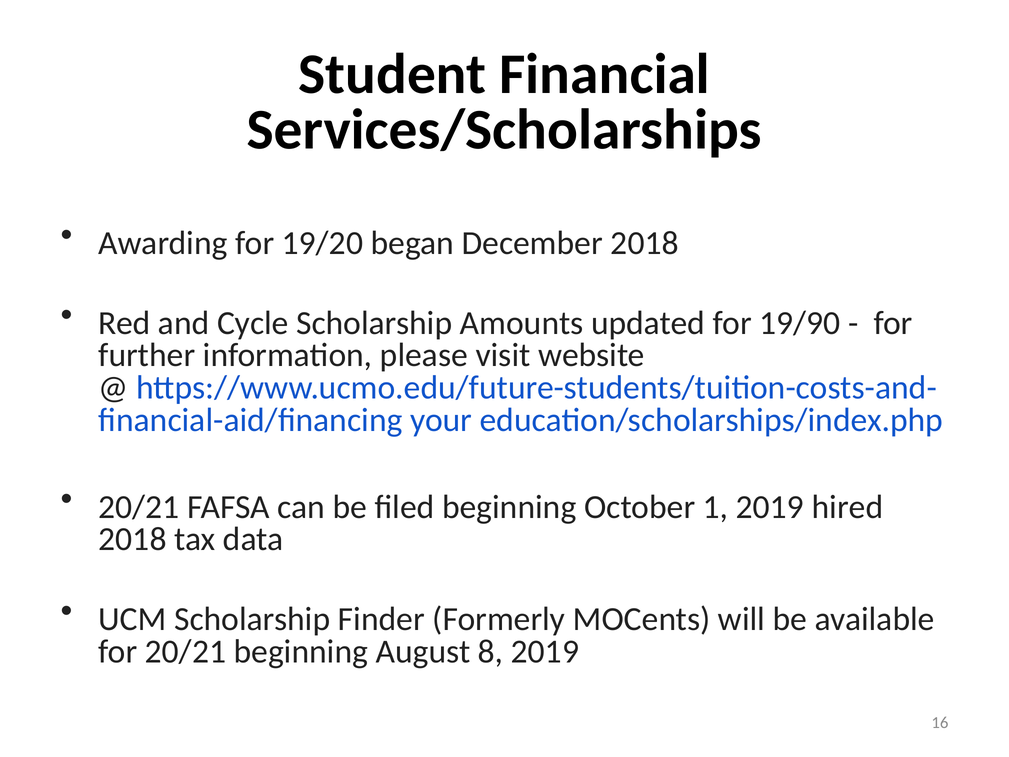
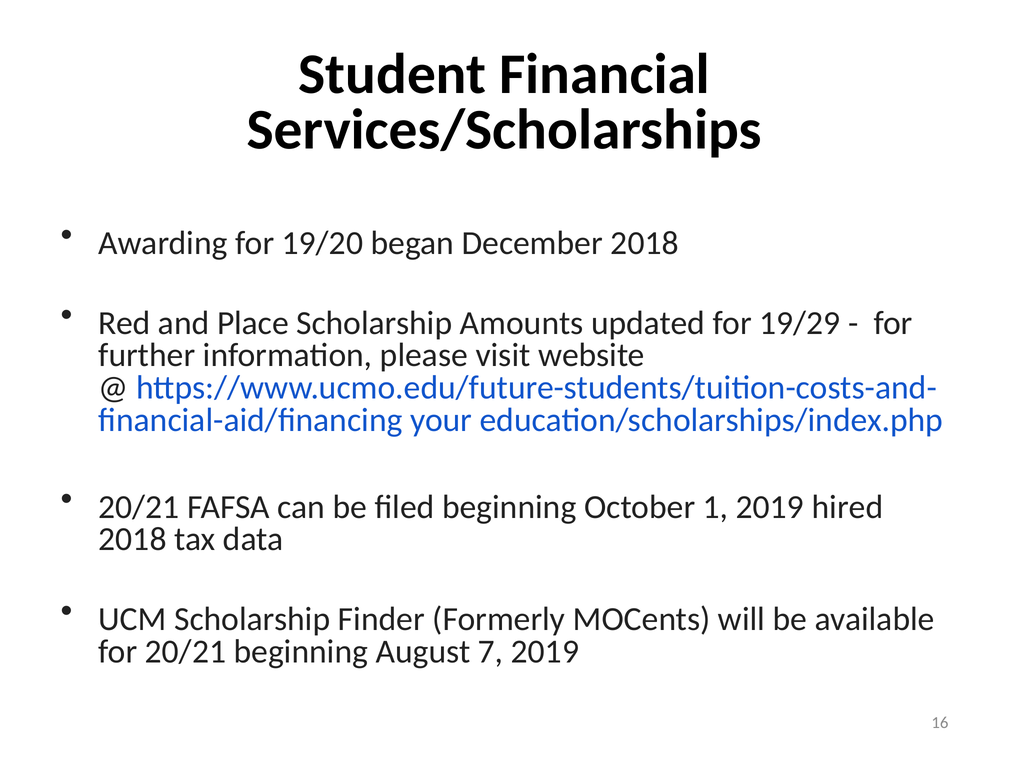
Cycle: Cycle -> Place
19/90: 19/90 -> 19/29
8: 8 -> 7
